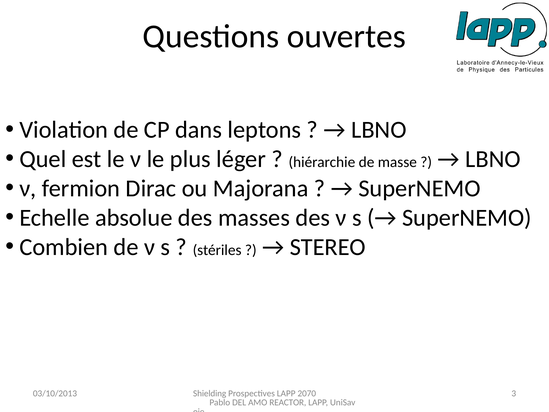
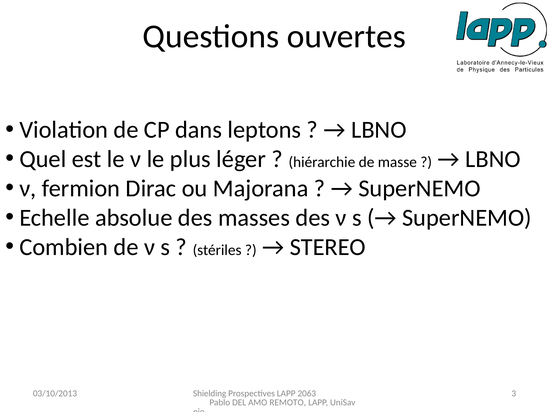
2070: 2070 -> 2063
REACTOR: REACTOR -> REMOTO
